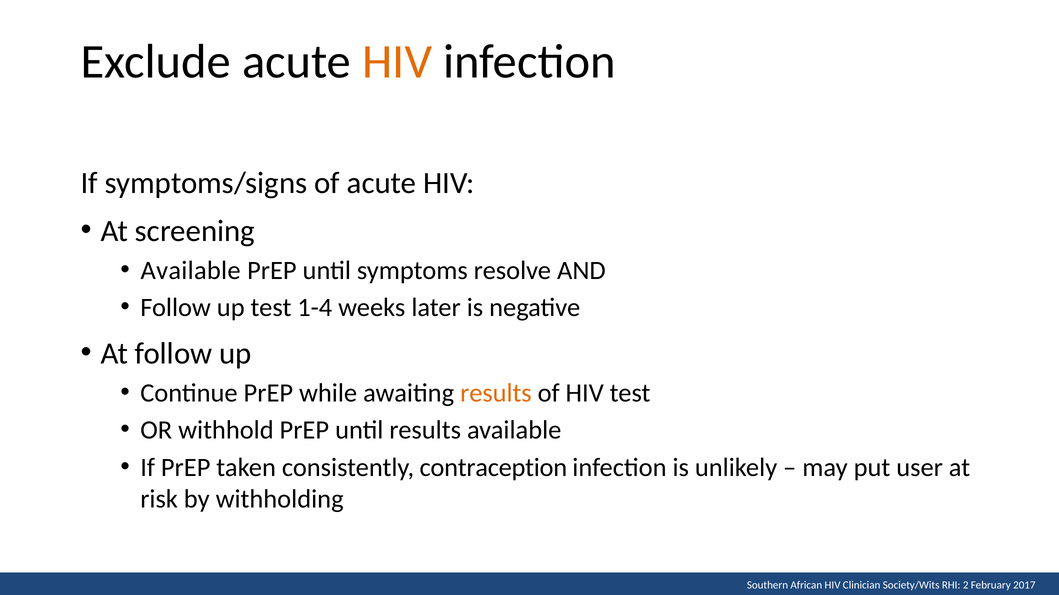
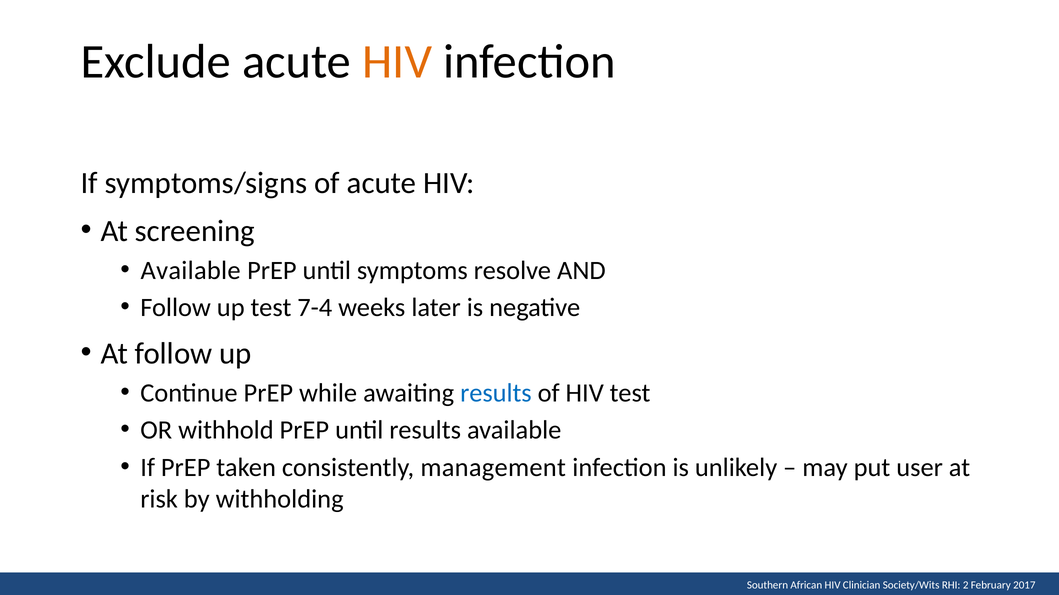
1-4: 1-4 -> 7-4
results at (496, 393) colour: orange -> blue
contraception: contraception -> management
